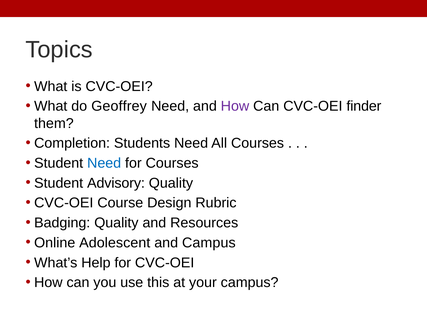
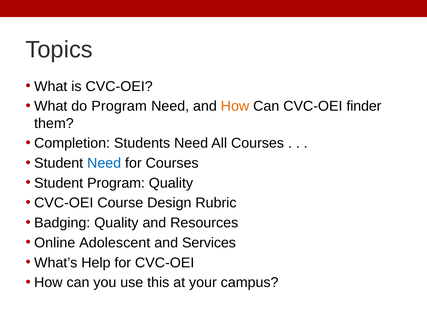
do Geoffrey: Geoffrey -> Program
How at (235, 106) colour: purple -> orange
Student Advisory: Advisory -> Program
and Campus: Campus -> Services
